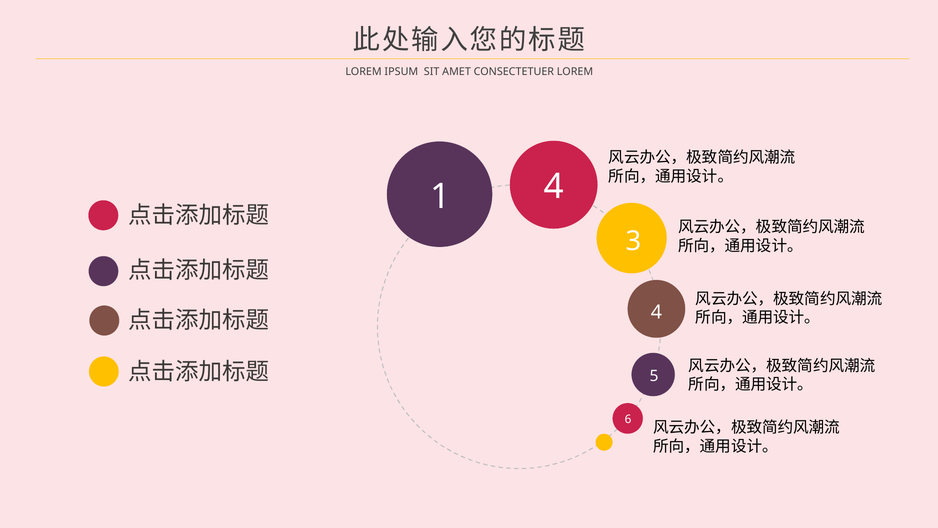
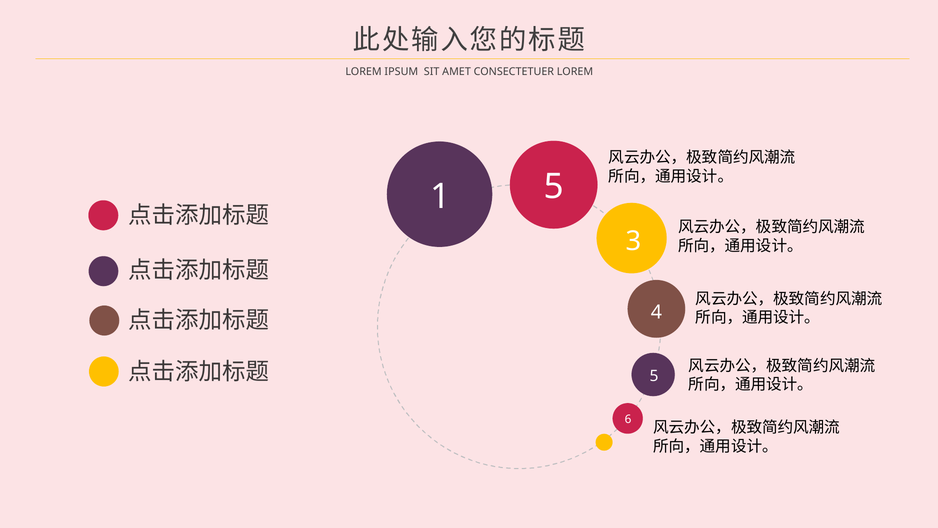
1 4: 4 -> 5
